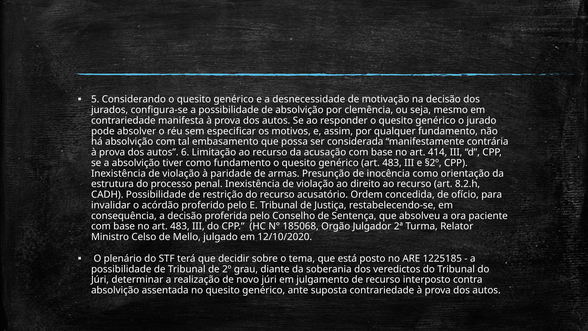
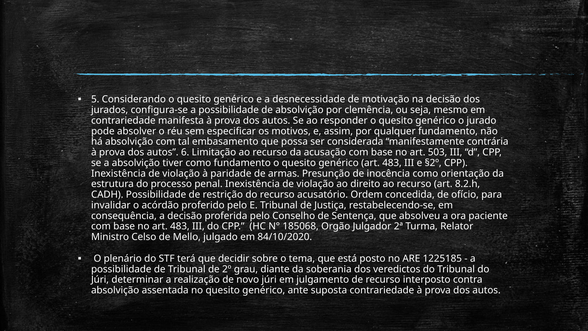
414: 414 -> 503
12/10/2020: 12/10/2020 -> 84/10/2020
